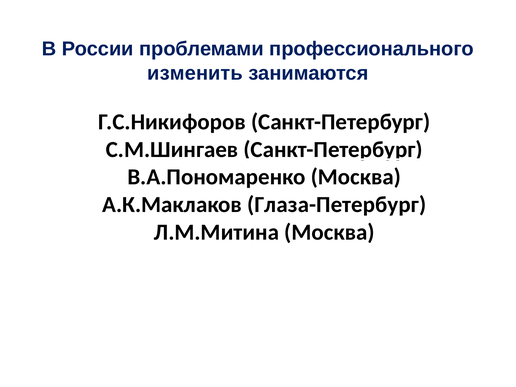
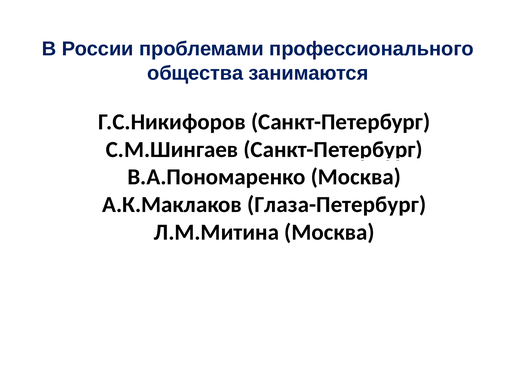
изменить: изменить -> общества
